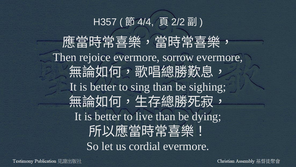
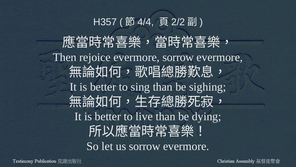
us cordial: cordial -> sorrow
